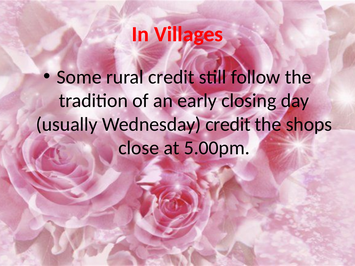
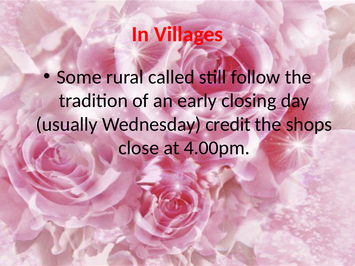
rural credit: credit -> called
5.00pm: 5.00pm -> 4.00pm
